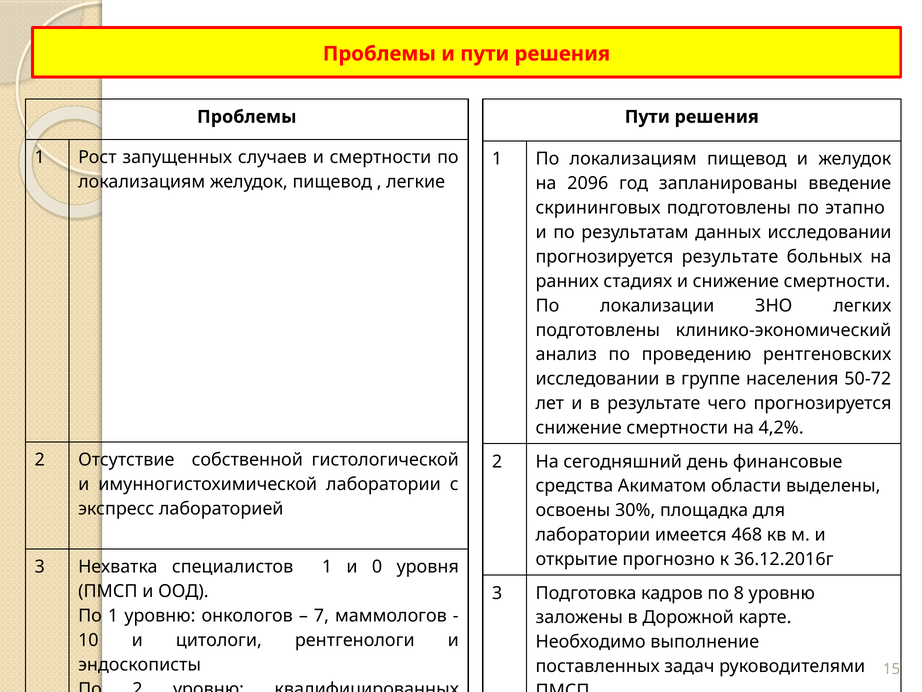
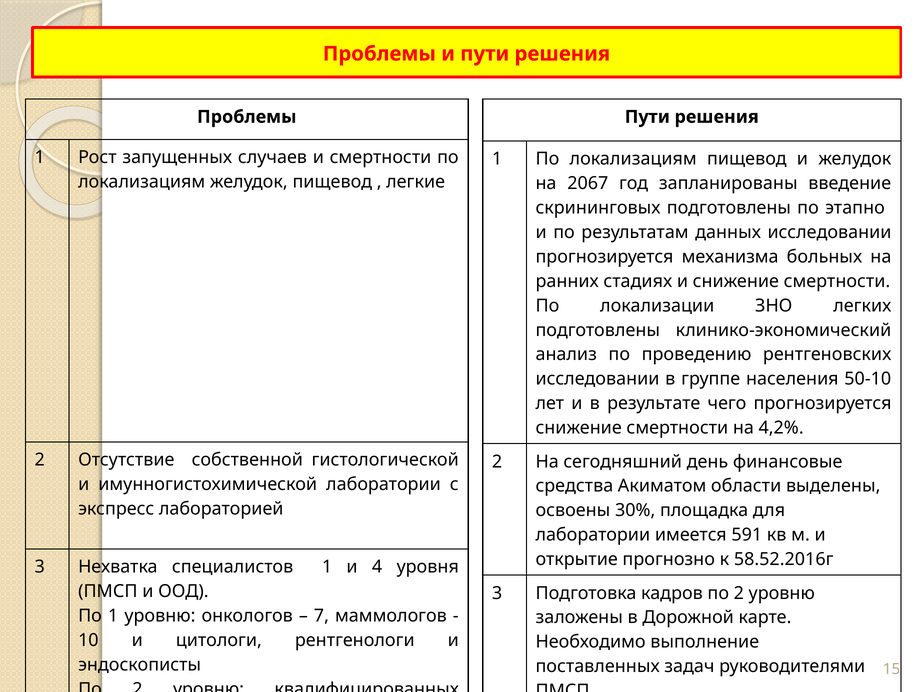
2096: 2096 -> 2067
прогнозируется результате: результате -> механизма
50-72: 50-72 -> 50-10
468: 468 -> 591
36.12.2016г: 36.12.2016г -> 58.52.2016г
0: 0 -> 4
кадров по 8: 8 -> 2
